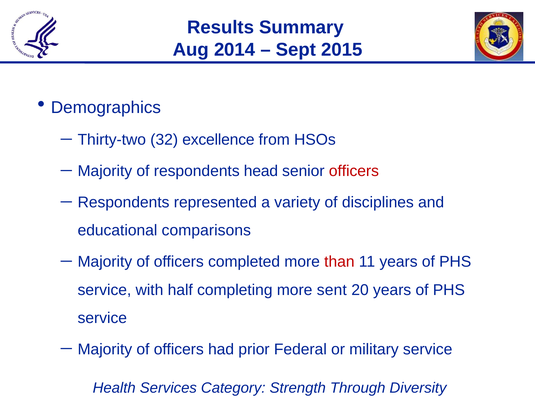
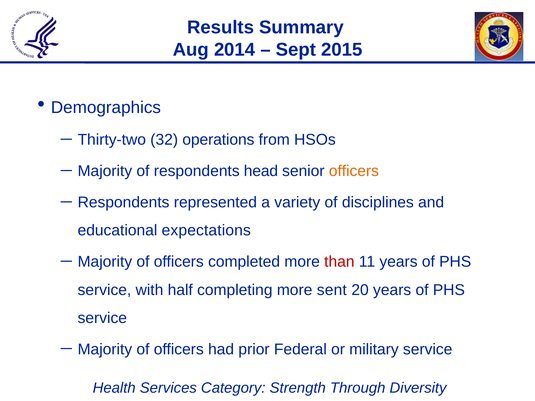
excellence: excellence -> operations
officers at (354, 171) colour: red -> orange
comparisons: comparisons -> expectations
